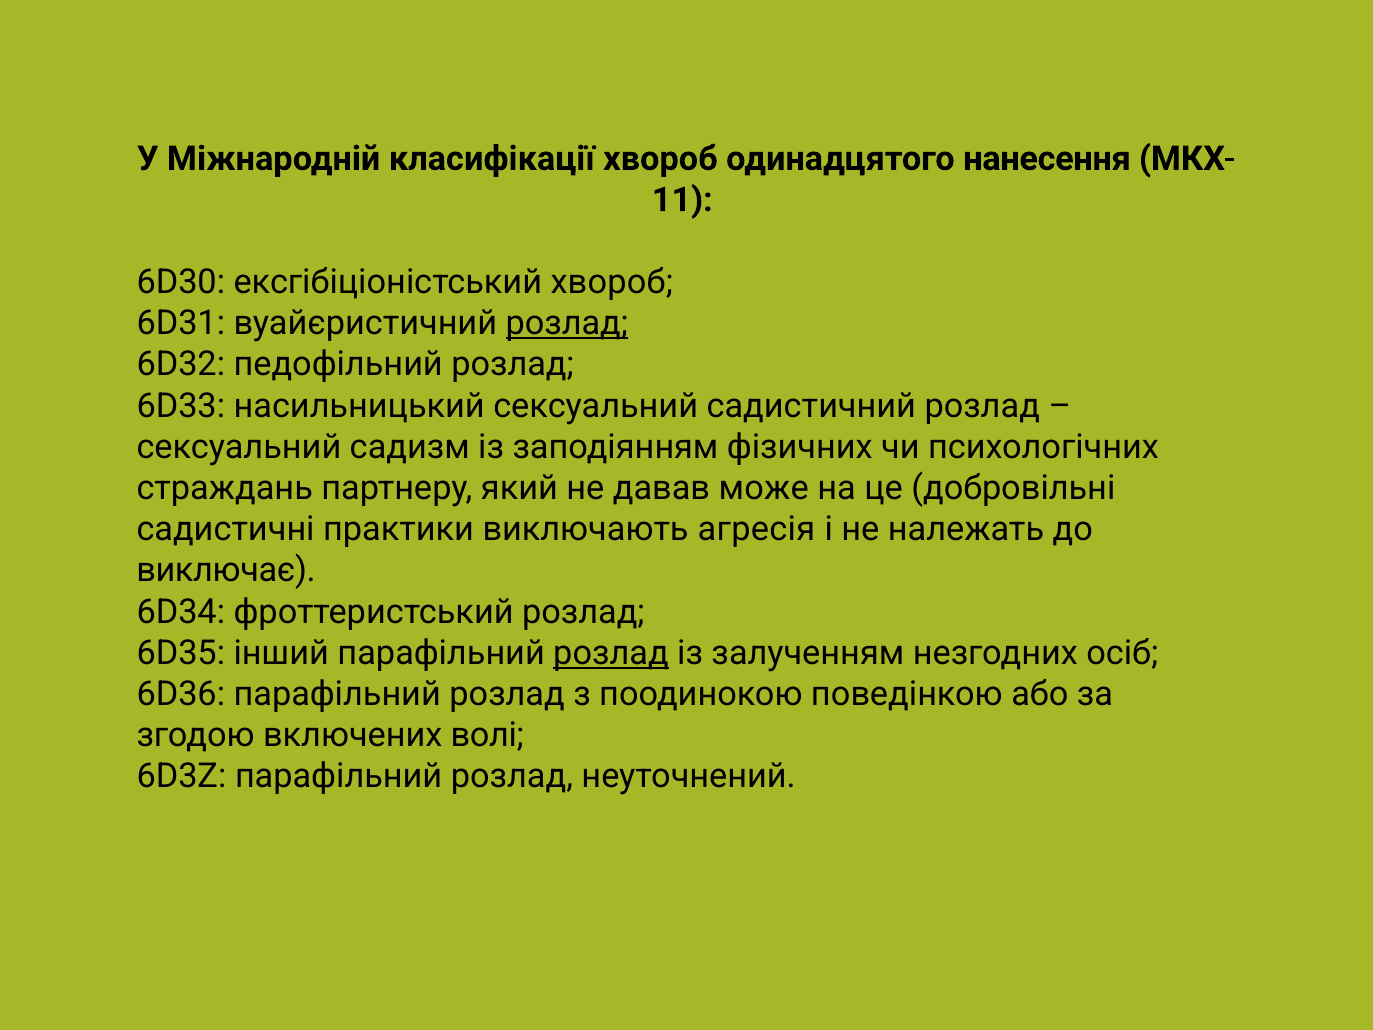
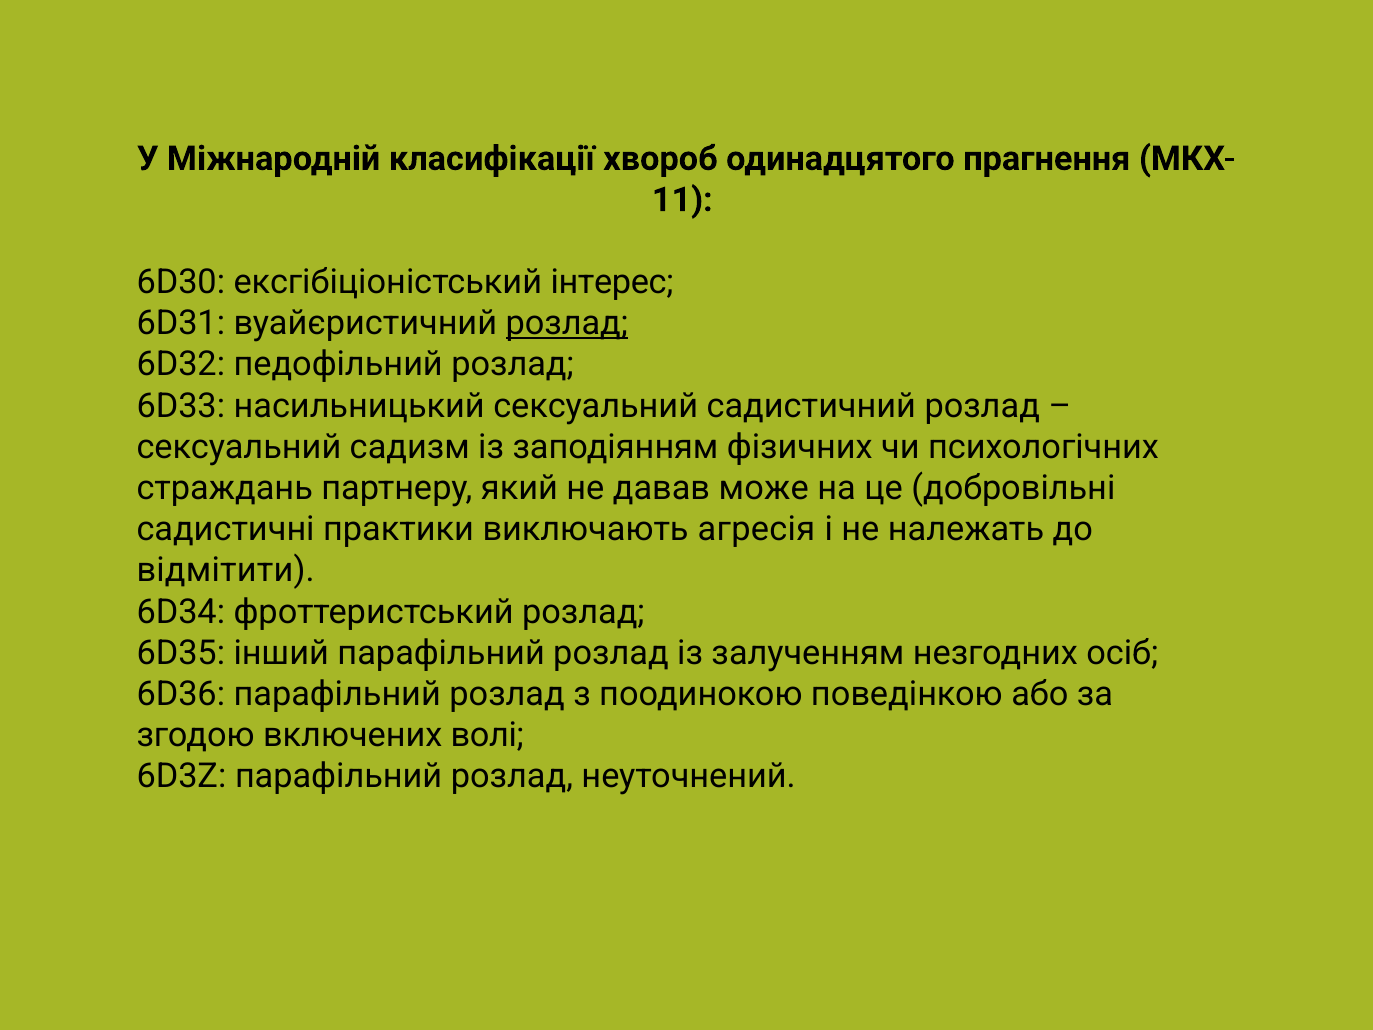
нанесення: нанесення -> прагнення
ексгібіціоністський хвороб: хвороб -> інтерес
виключає: виключає -> відмітити
розлад at (611, 653) underline: present -> none
